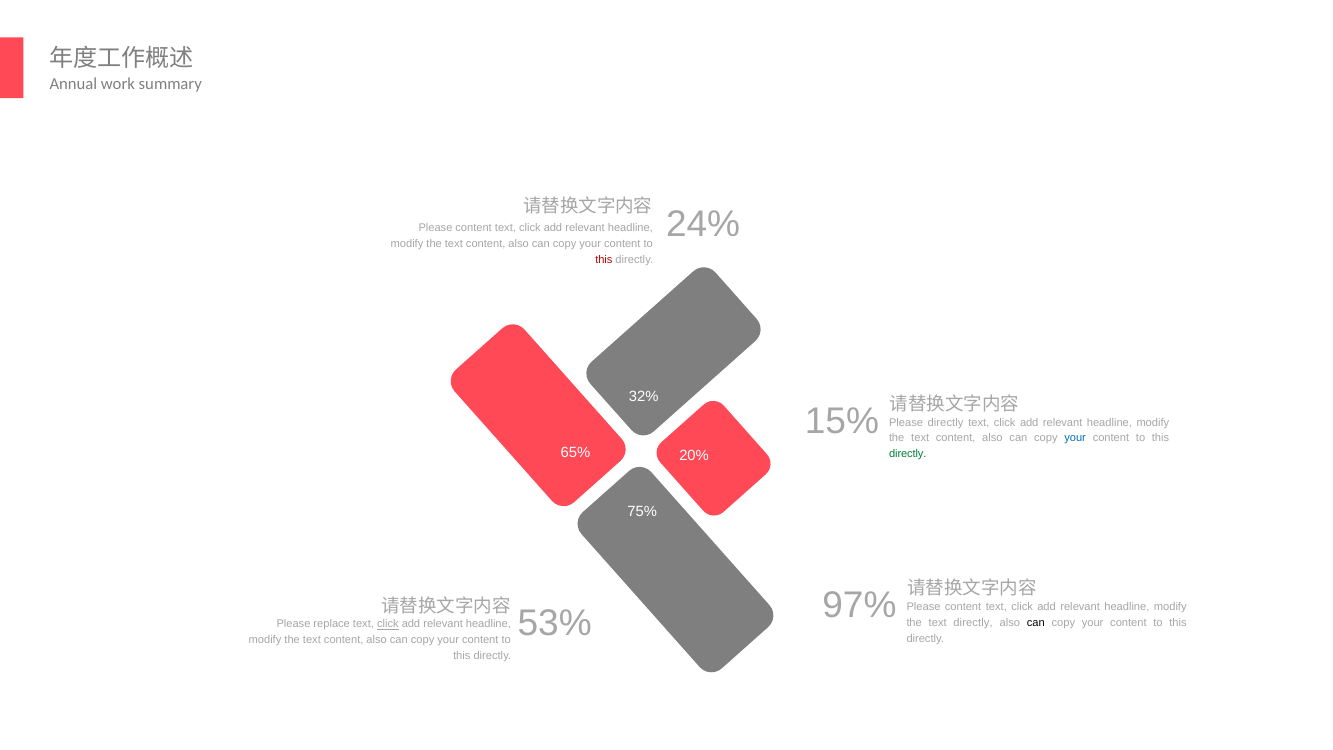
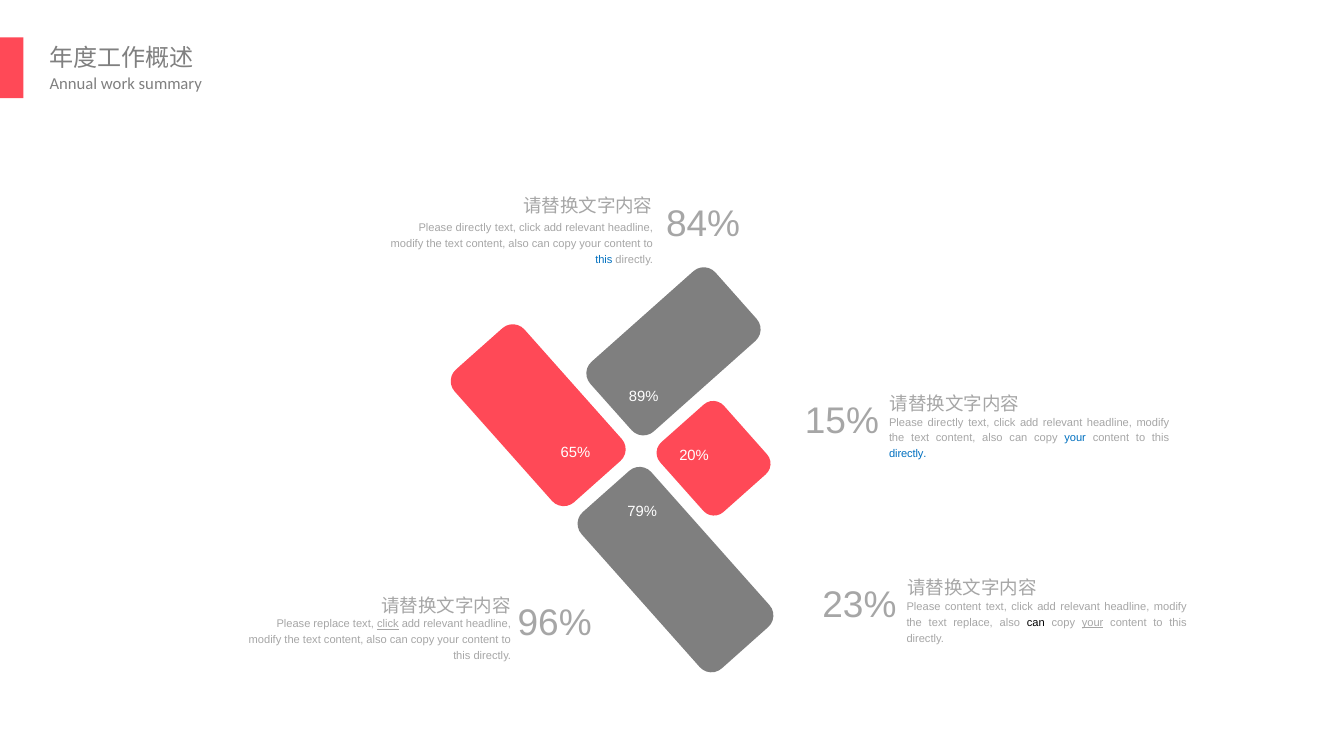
24%: 24% -> 84%
content at (474, 228): content -> directly
this at (604, 260) colour: red -> blue
32%: 32% -> 89%
directly at (908, 454) colour: green -> blue
75%: 75% -> 79%
97%: 97% -> 23%
53%: 53% -> 96%
text directly: directly -> replace
your at (1093, 623) underline: none -> present
